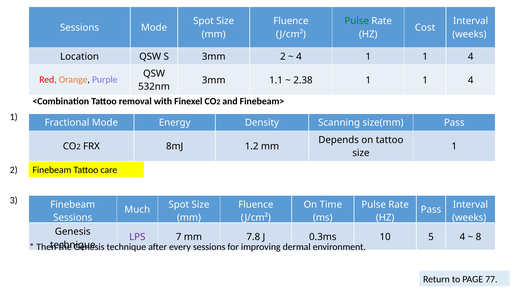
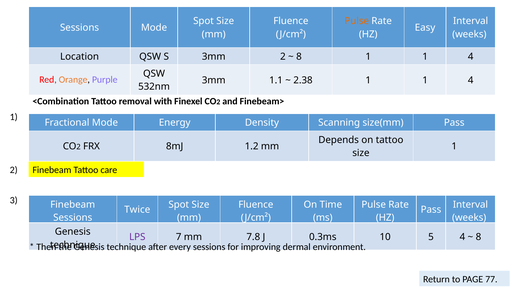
Pulse at (357, 21) colour: green -> orange
Cost: Cost -> Easy
4 at (299, 56): 4 -> 8
Much: Much -> Twice
